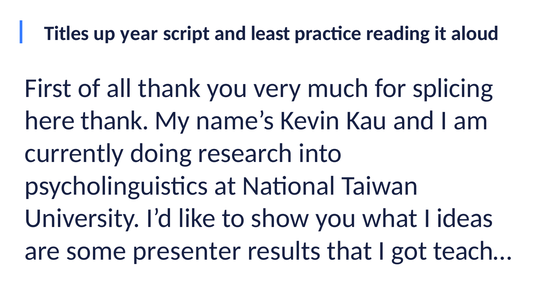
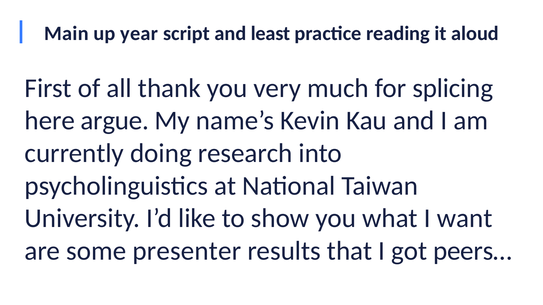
Titles: Titles -> Main
here thank: thank -> argue
ideas: ideas -> want
teach…: teach… -> peers…
